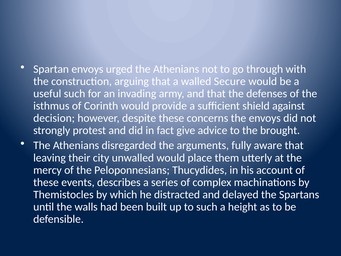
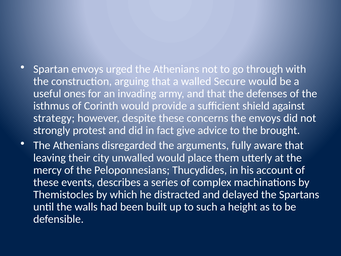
useful such: such -> ones
decision: decision -> strategy
